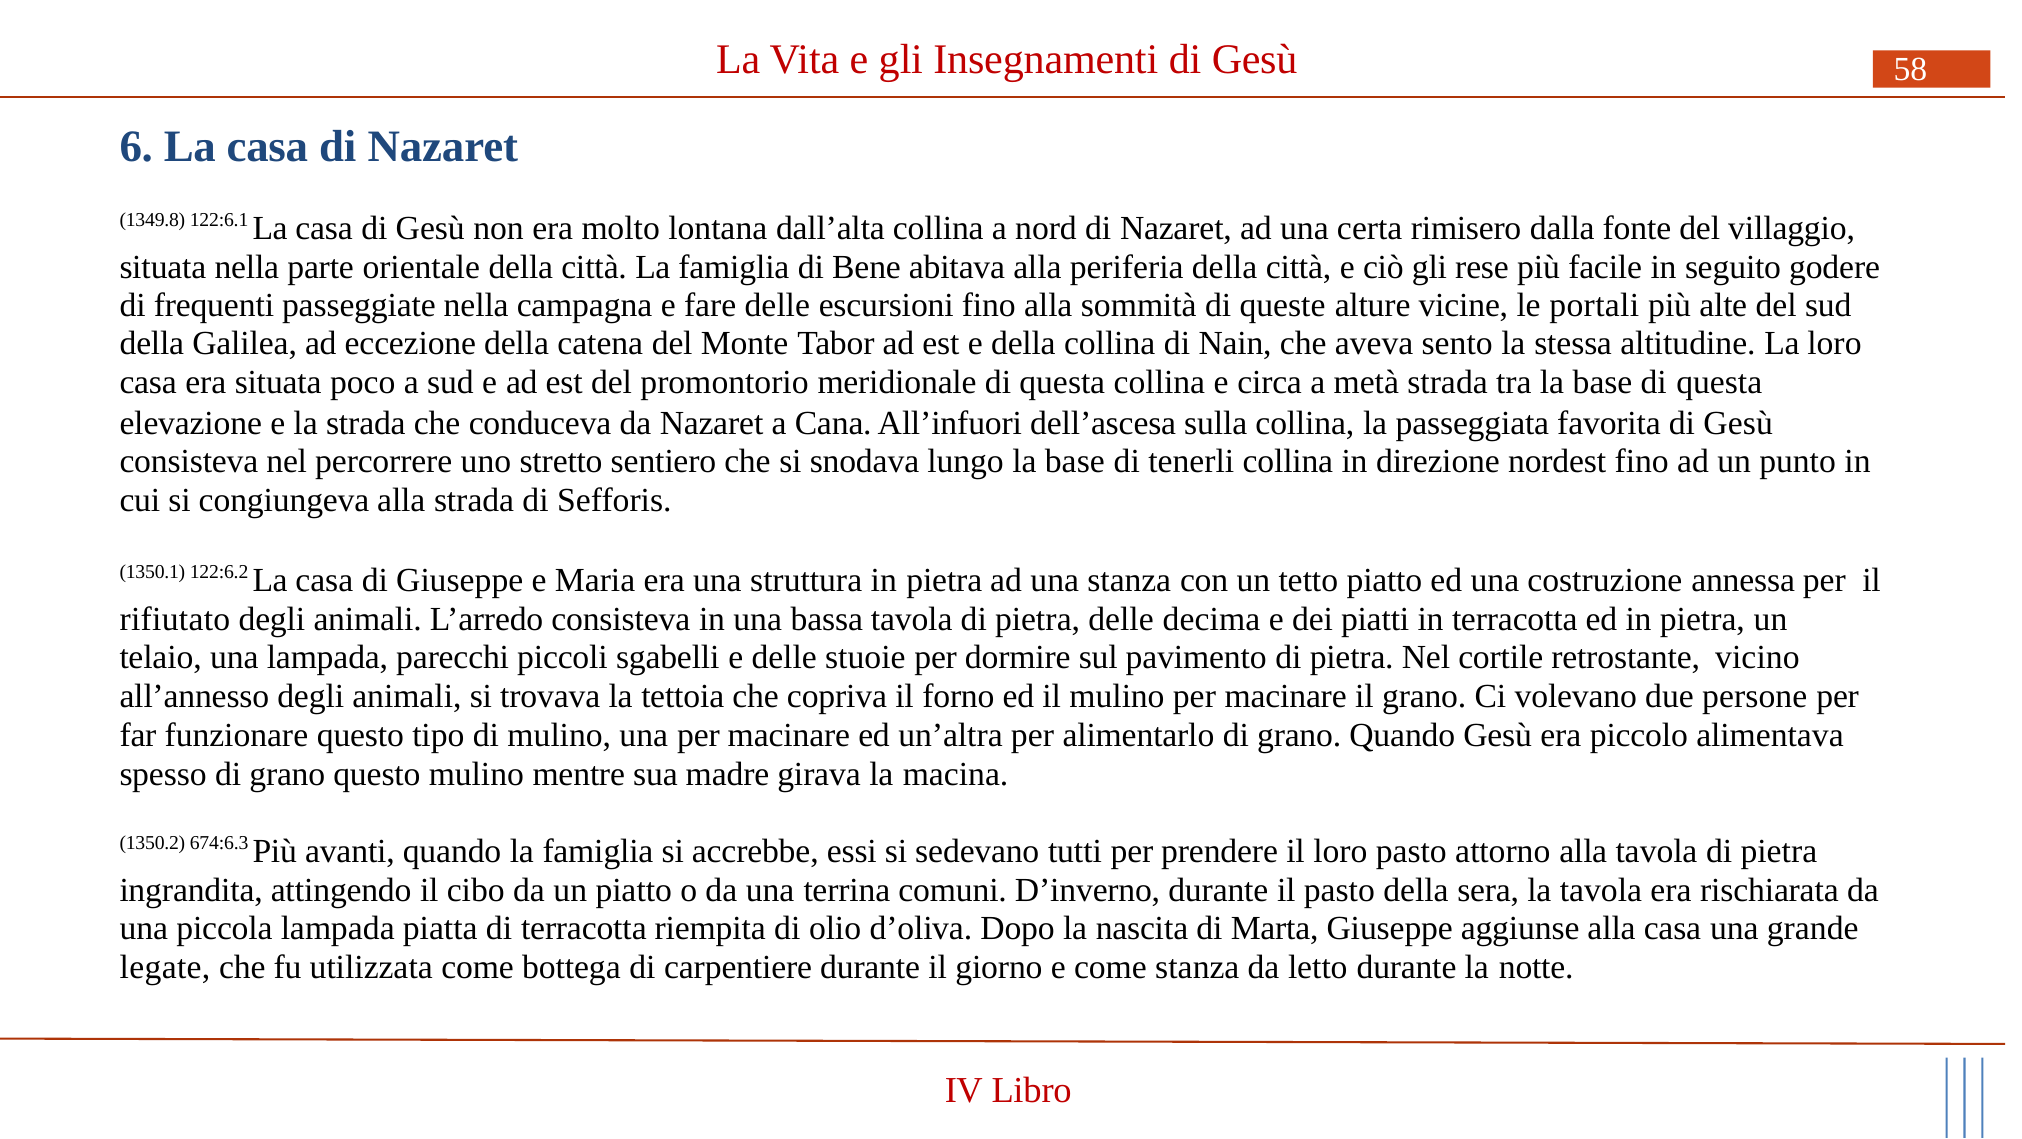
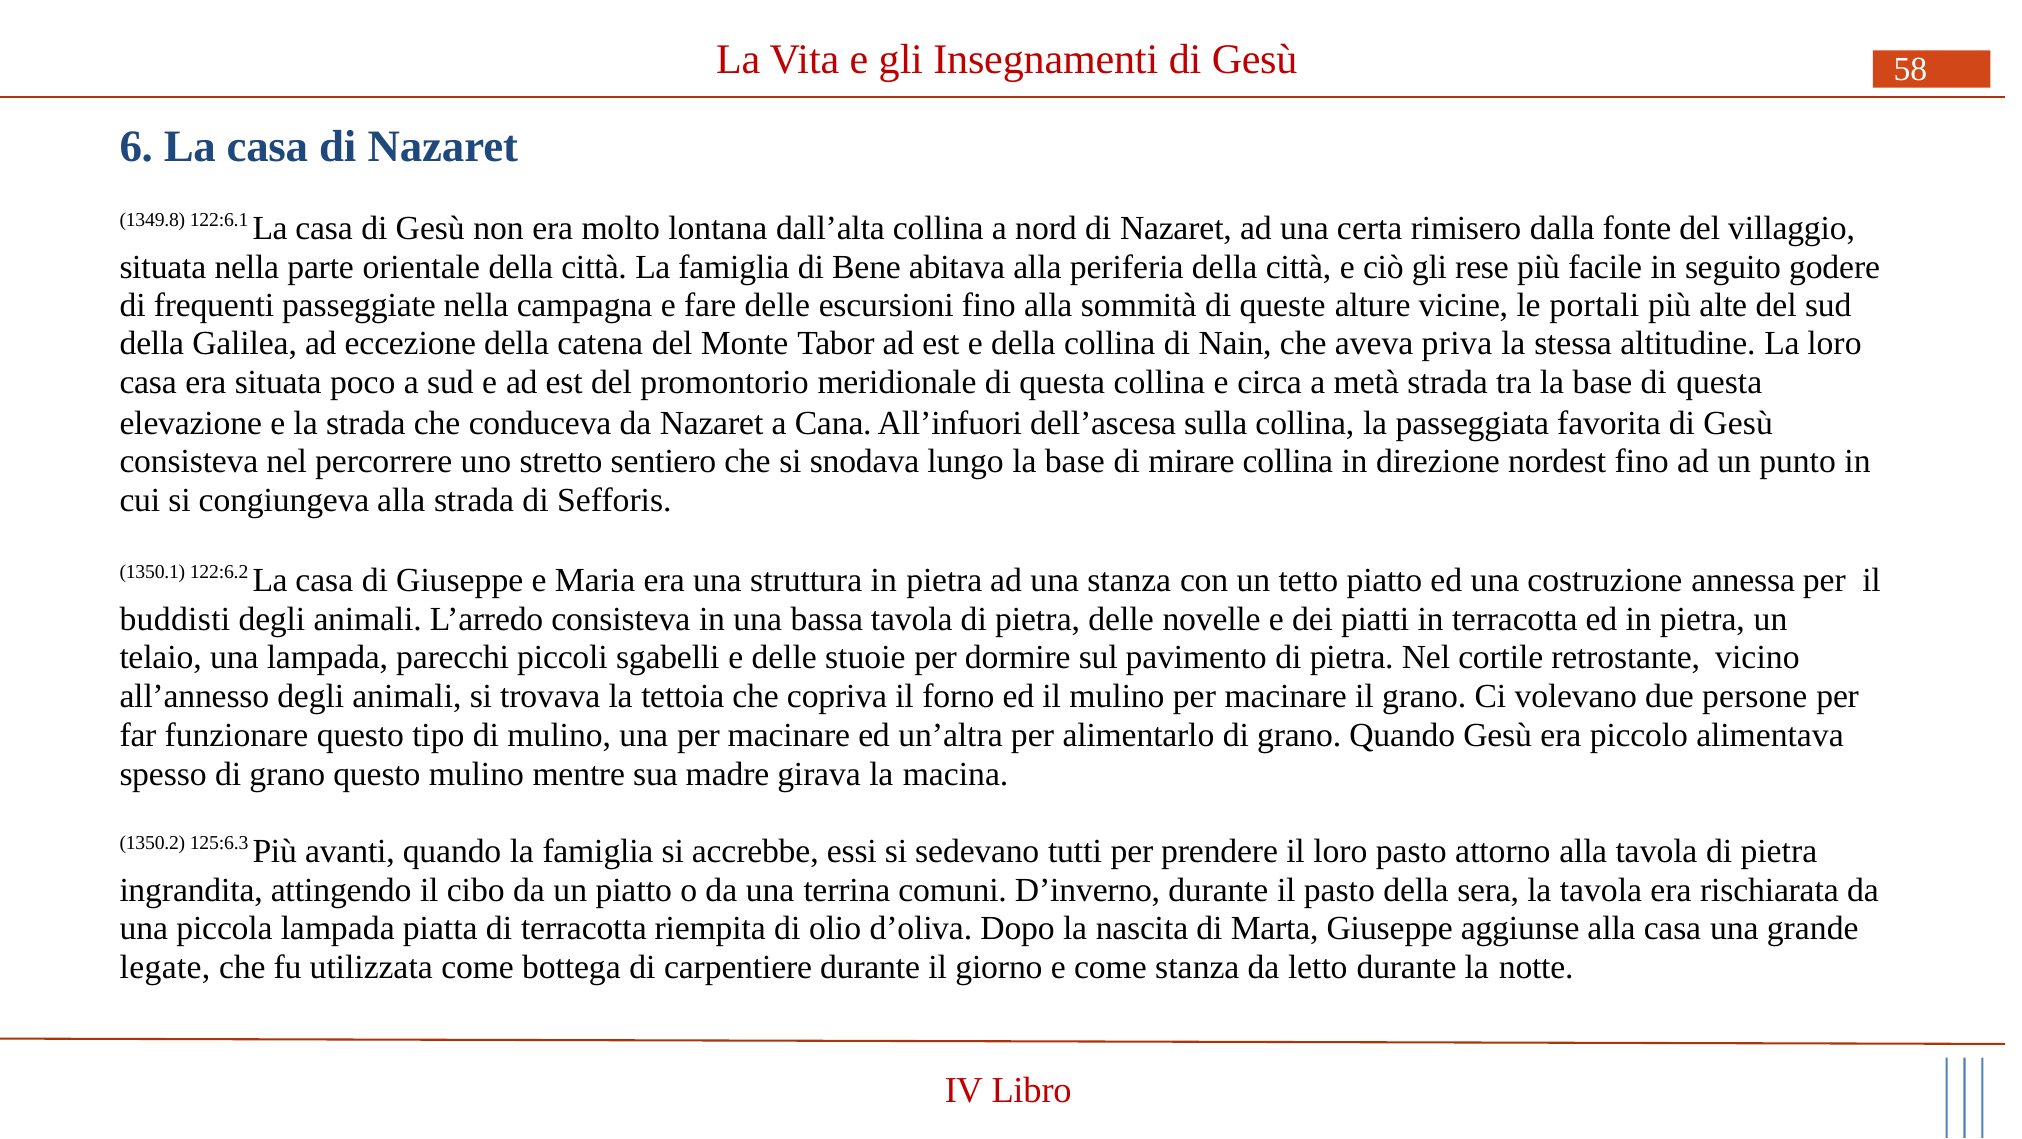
sento: sento -> priva
tenerli: tenerli -> mirare
rifiutato: rifiutato -> buddisti
decima: decima -> novelle
674:6.3: 674:6.3 -> 125:6.3
